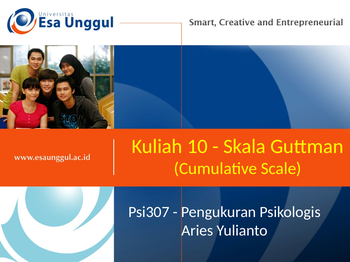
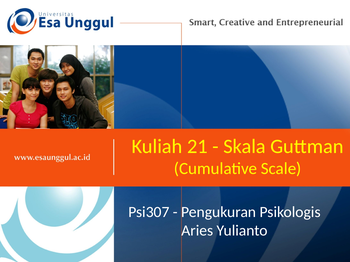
10: 10 -> 21
